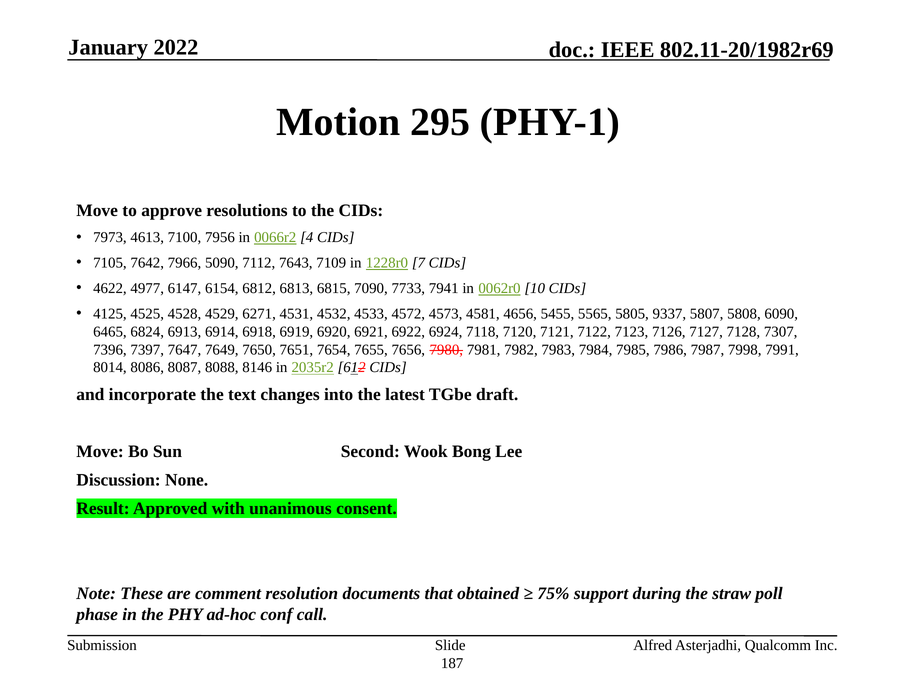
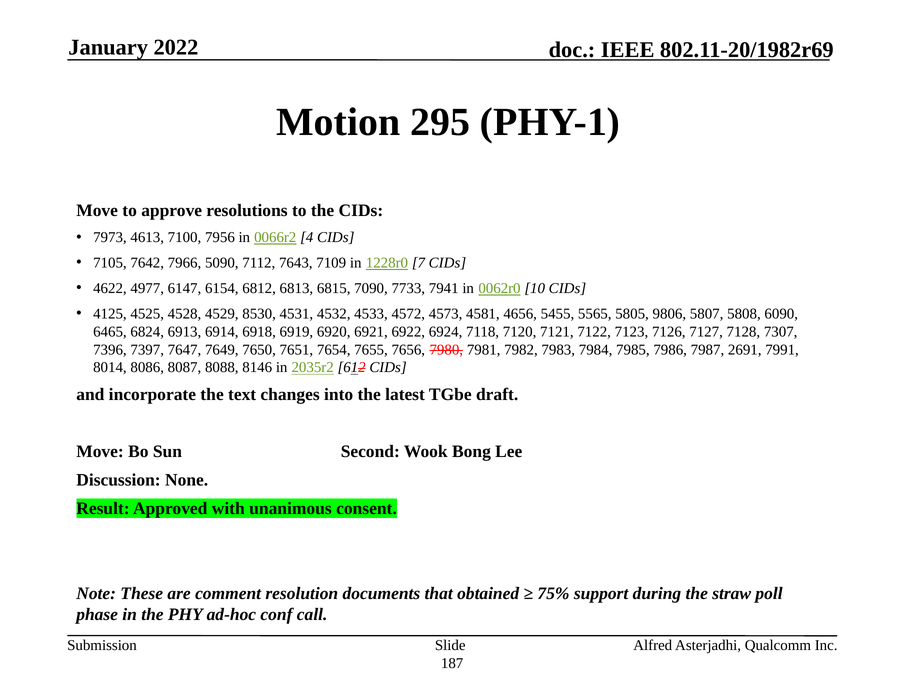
6271: 6271 -> 8530
9337: 9337 -> 9806
7998: 7998 -> 2691
